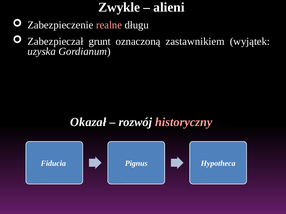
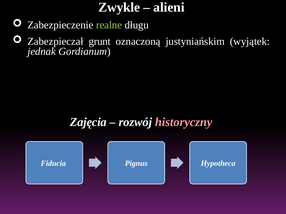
realne colour: pink -> light green
zastawnikiem: zastawnikiem -> justyniańskim
uzyska: uzyska -> jednak
Okazał: Okazał -> Zajęcia
